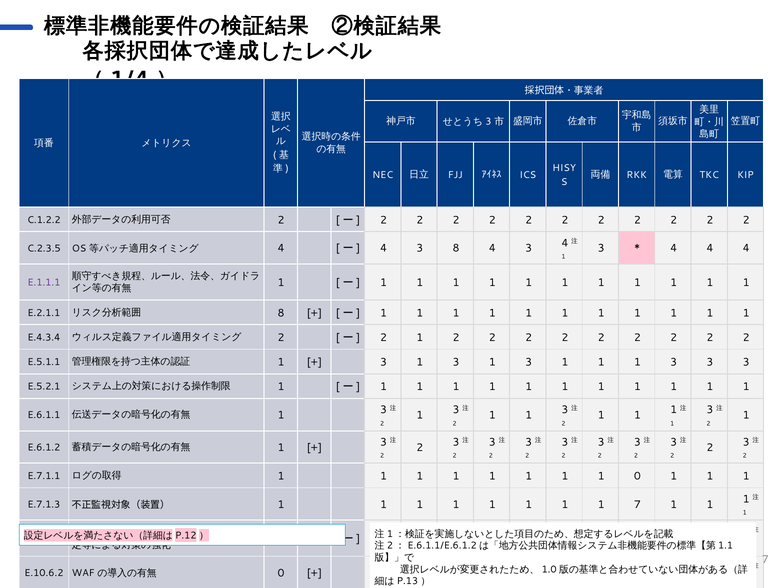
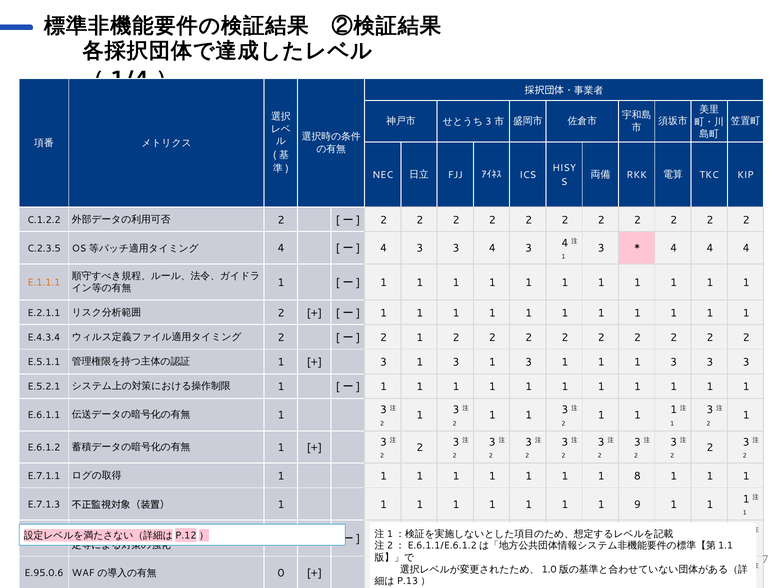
4 3 8: 8 -> 3
E.1.1.1​ colour: purple -> orange
8​ at (282, 313): 8​ -> 2​
1 1 1 0: 0 -> 8
1 7: 7 -> 9
E.10.6.2​: E.10.6.2​ -> E.95.0.6​
